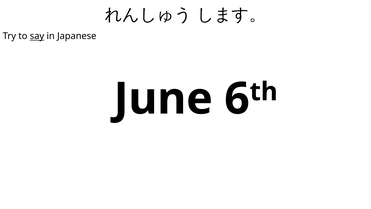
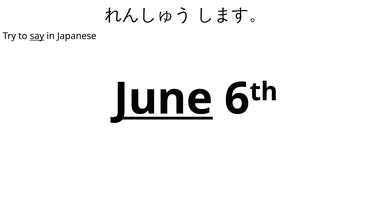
June underline: none -> present
